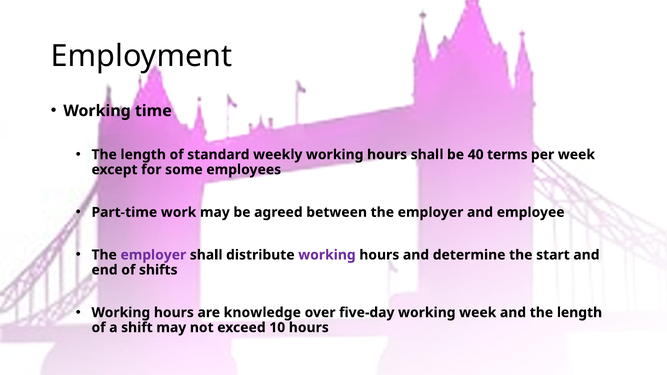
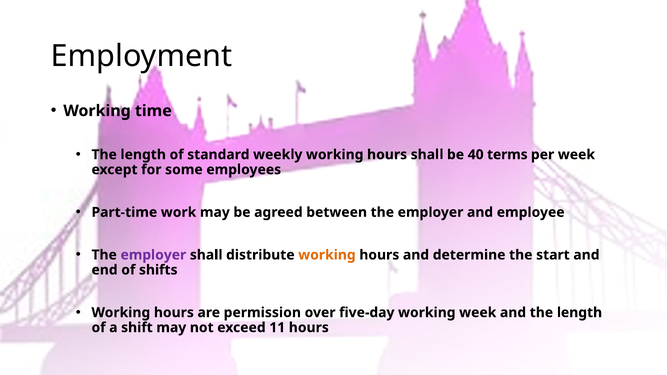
working at (327, 255) colour: purple -> orange
knowledge: knowledge -> permission
10: 10 -> 11
